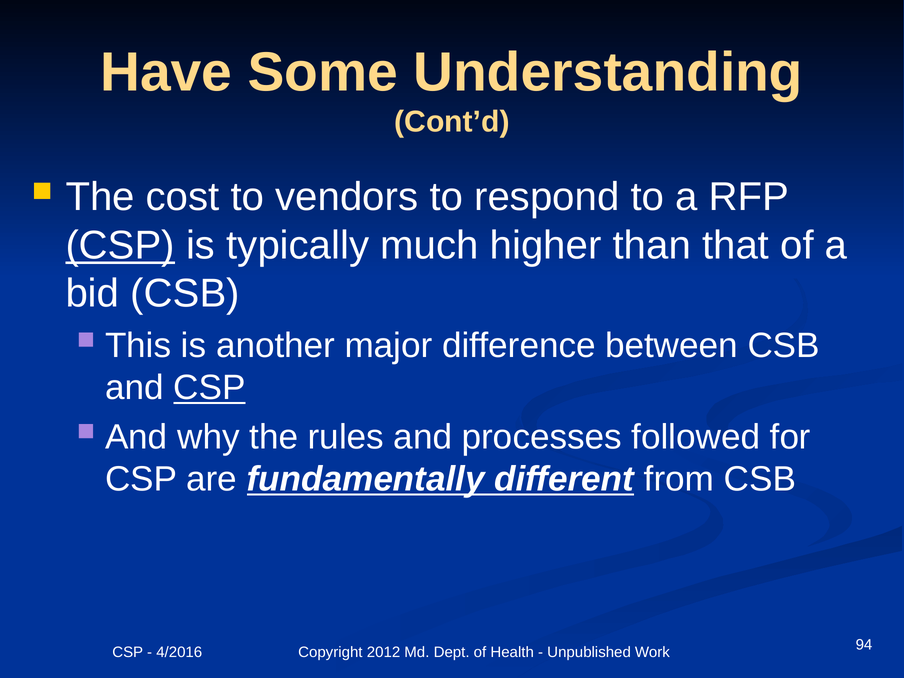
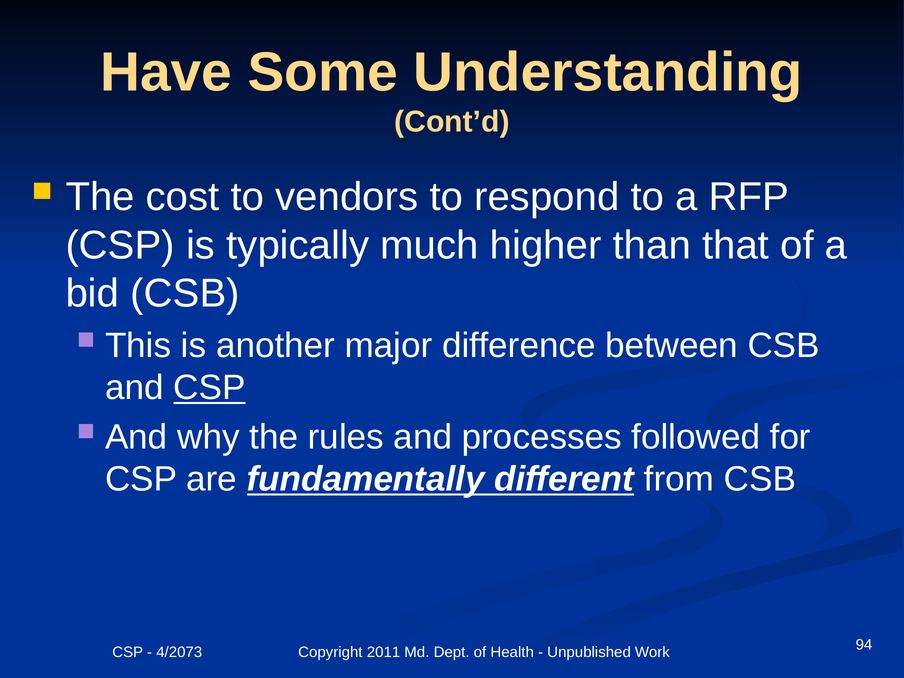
CSP at (120, 245) underline: present -> none
4/2016: 4/2016 -> 4/2073
2012: 2012 -> 2011
